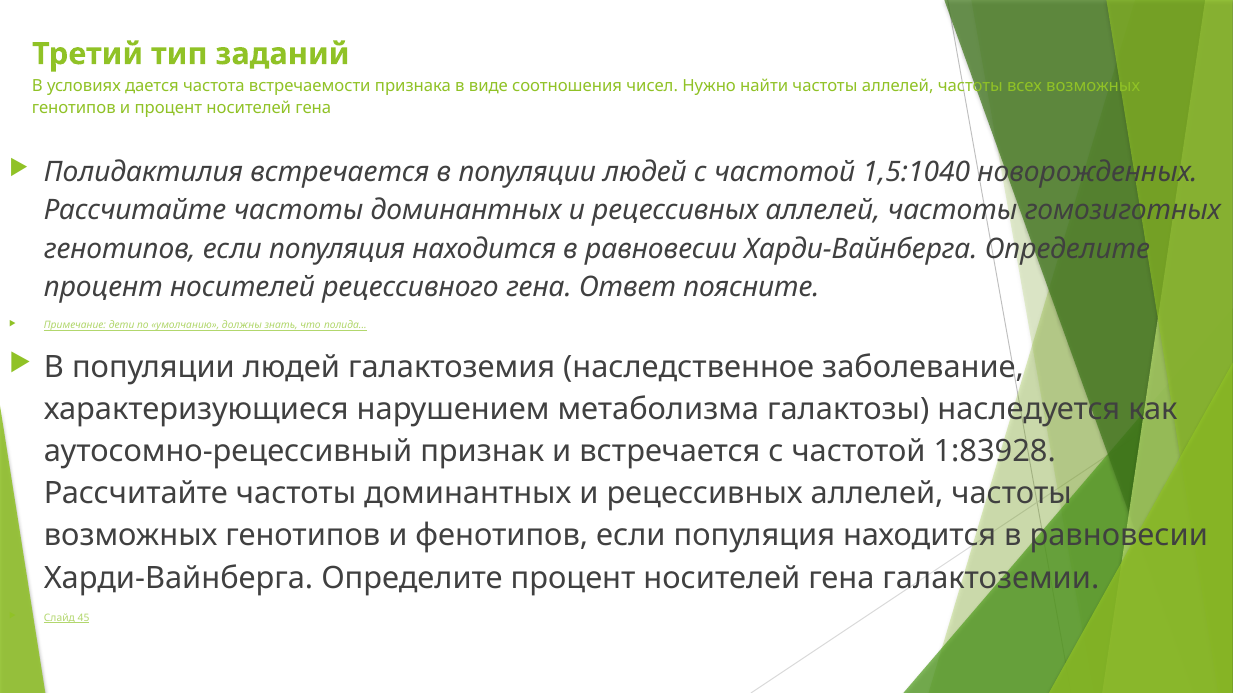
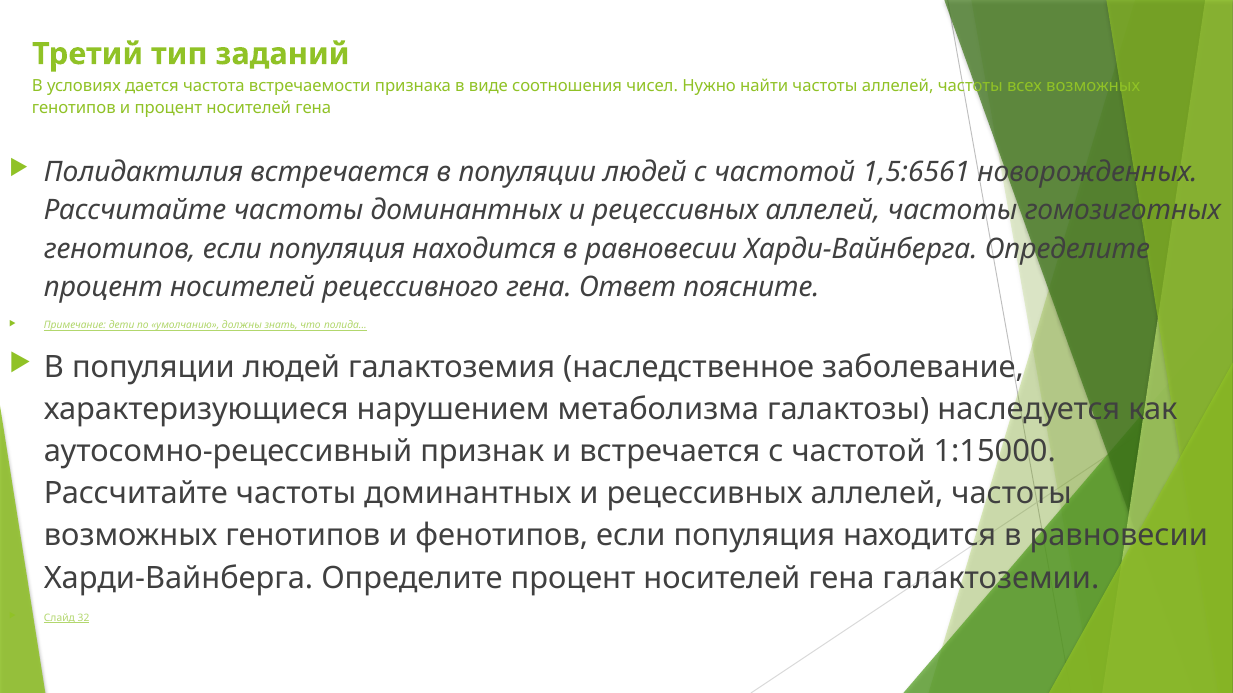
1,5:1040: 1,5:1040 -> 1,5:6561
1:83928: 1:83928 -> 1:15000
45: 45 -> 32
